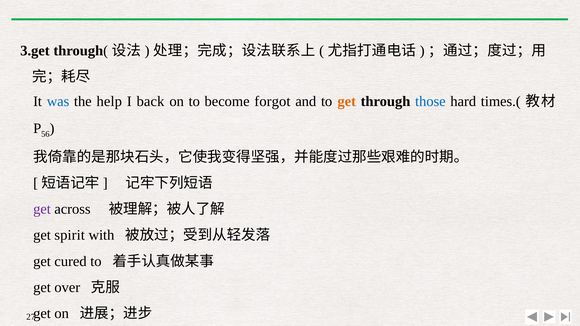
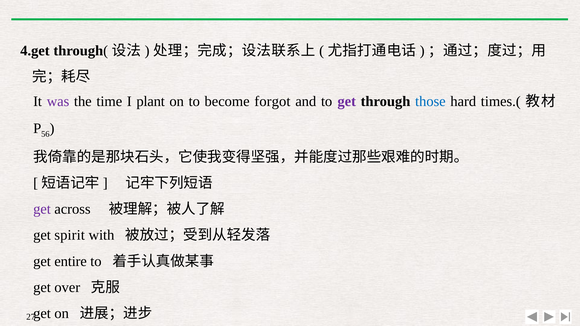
3.get: 3.get -> 4.get
was colour: blue -> purple
help: help -> time
back: back -> plant
get at (347, 101) colour: orange -> purple
cured: cured -> entire
